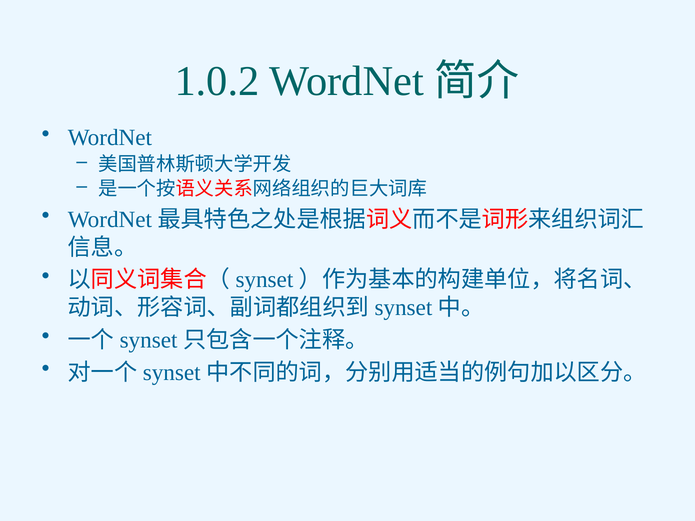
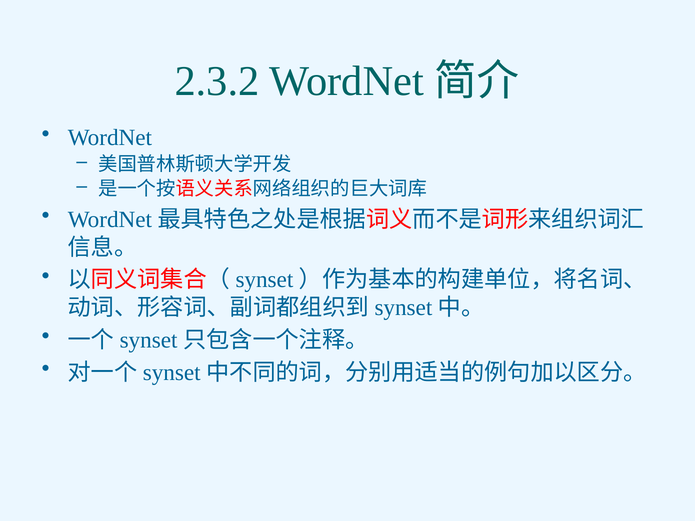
1.0.2: 1.0.2 -> 2.3.2
